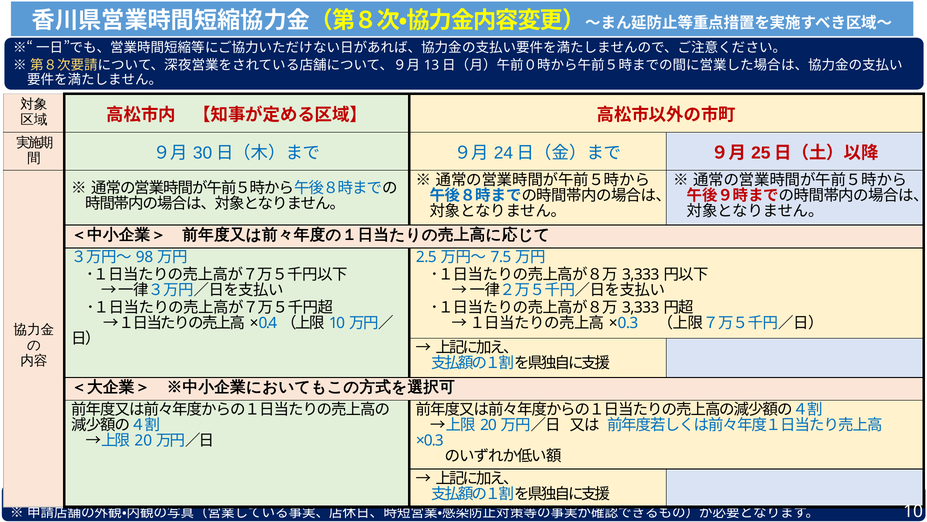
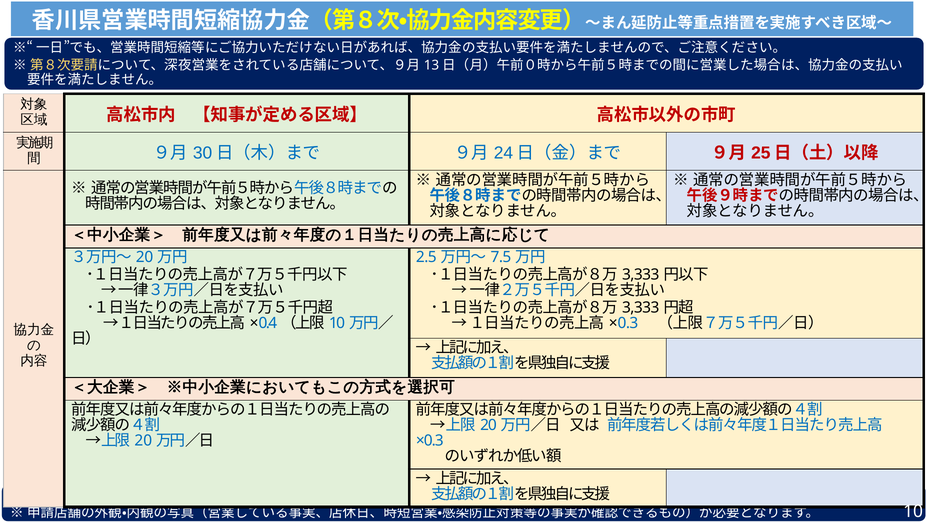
98 at (145, 257): 98 -> 20
